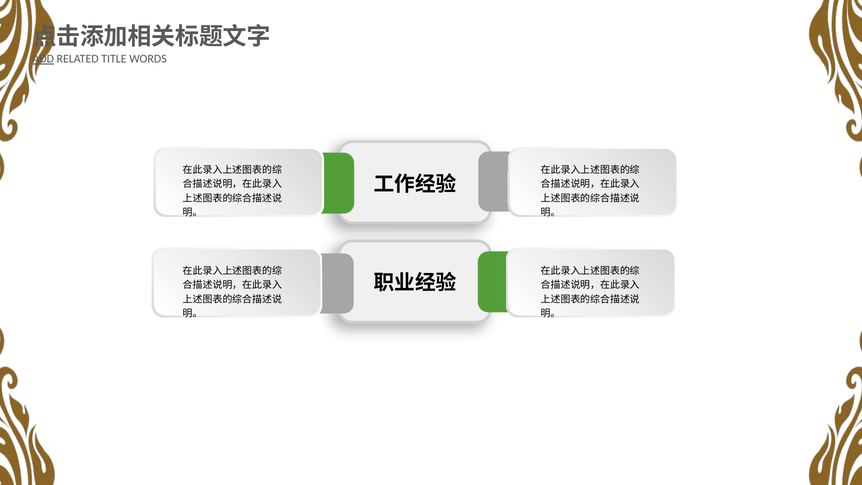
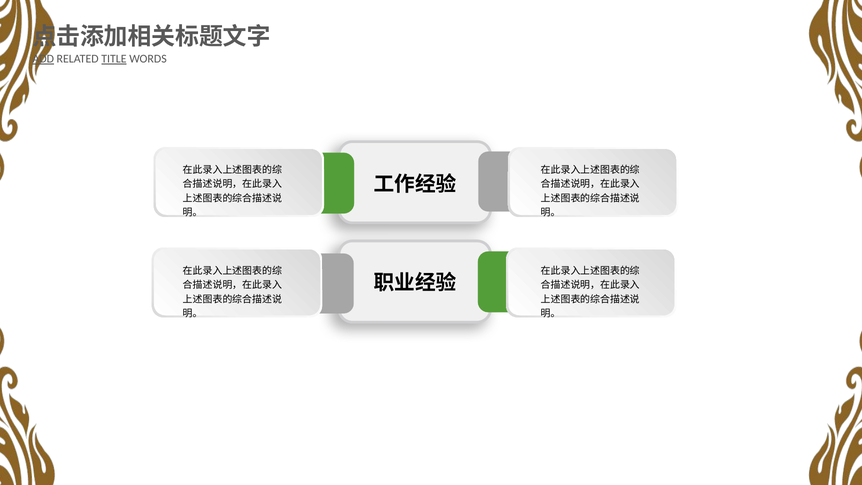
TITLE underline: none -> present
